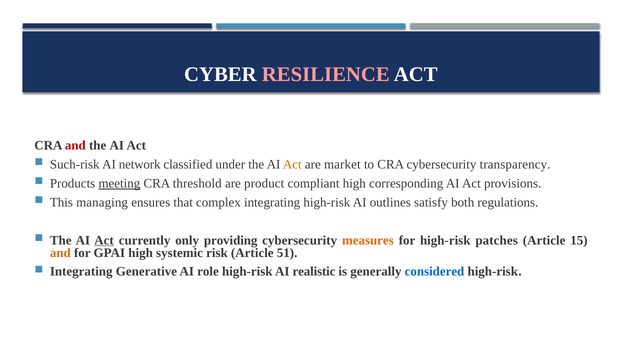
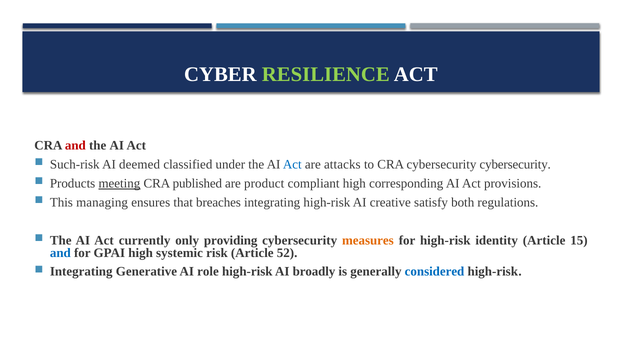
RESILIENCE colour: pink -> light green
network: network -> deemed
Act at (292, 164) colour: orange -> blue
market: market -> attacks
cybersecurity transparency: transparency -> cybersecurity
threshold: threshold -> published
complex: complex -> breaches
outlines: outlines -> creative
Act at (104, 240) underline: present -> none
patches: patches -> identity
and at (60, 253) colour: orange -> blue
51: 51 -> 52
realistic: realistic -> broadly
